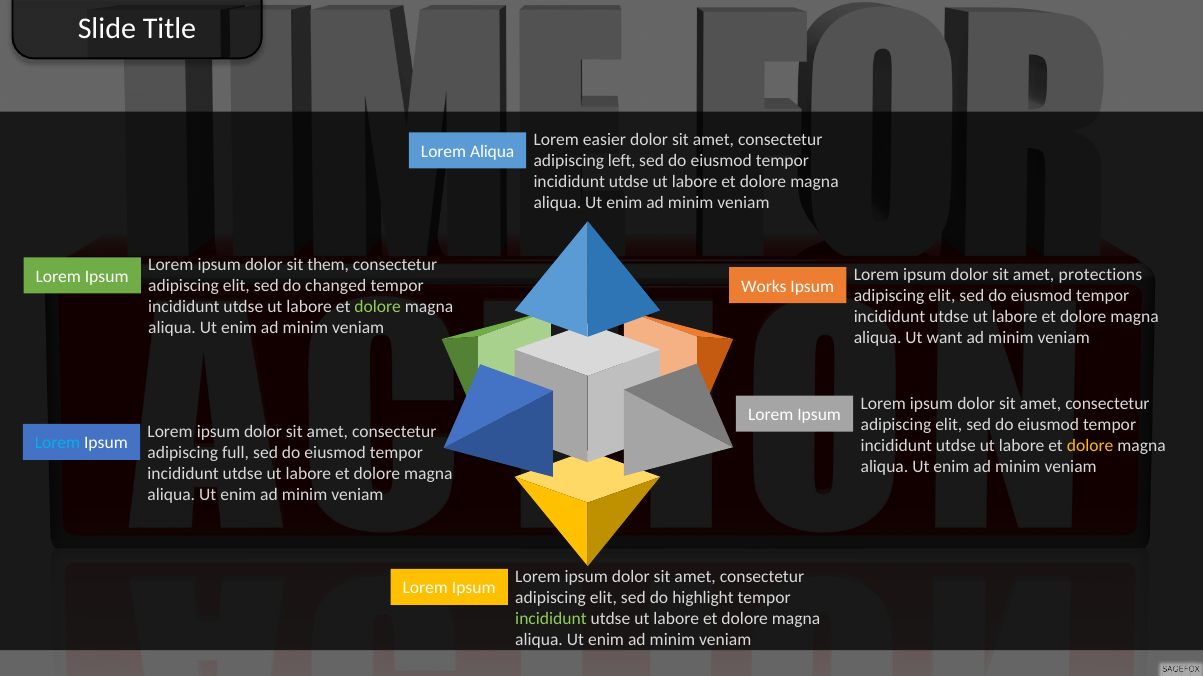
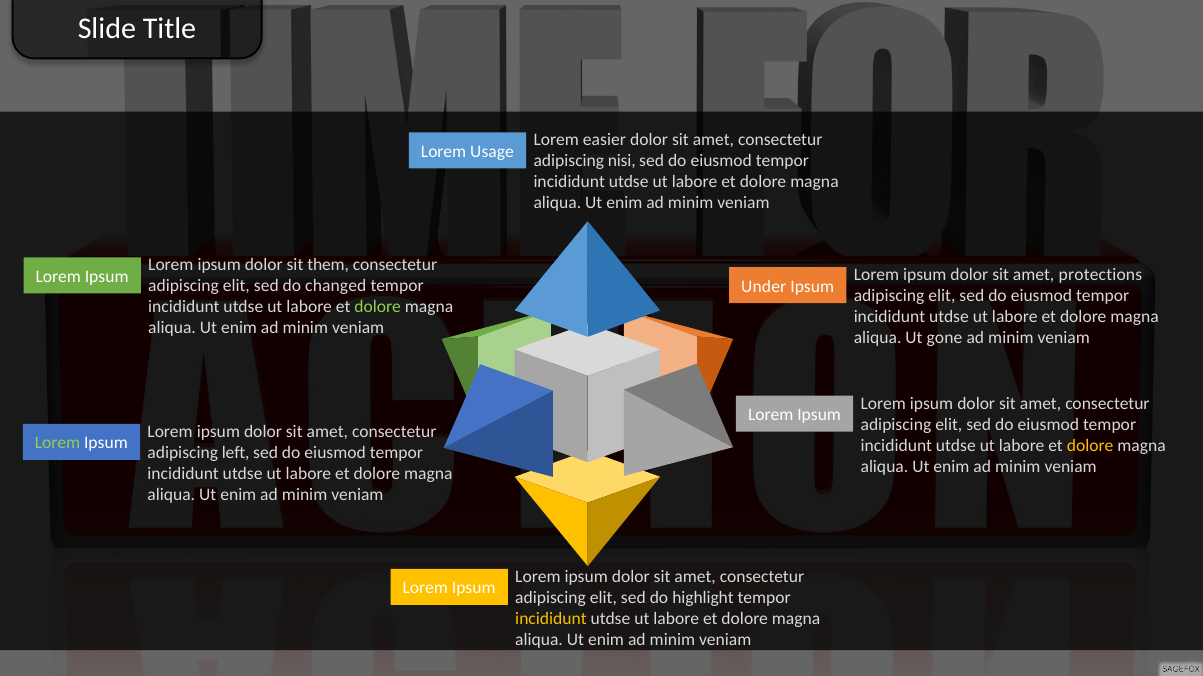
Lorem Aliqua: Aliqua -> Usage
left: left -> nisi
Works: Works -> Under
want: want -> gone
Lorem at (58, 444) colour: light blue -> light green
full: full -> left
incididunt at (551, 619) colour: light green -> yellow
